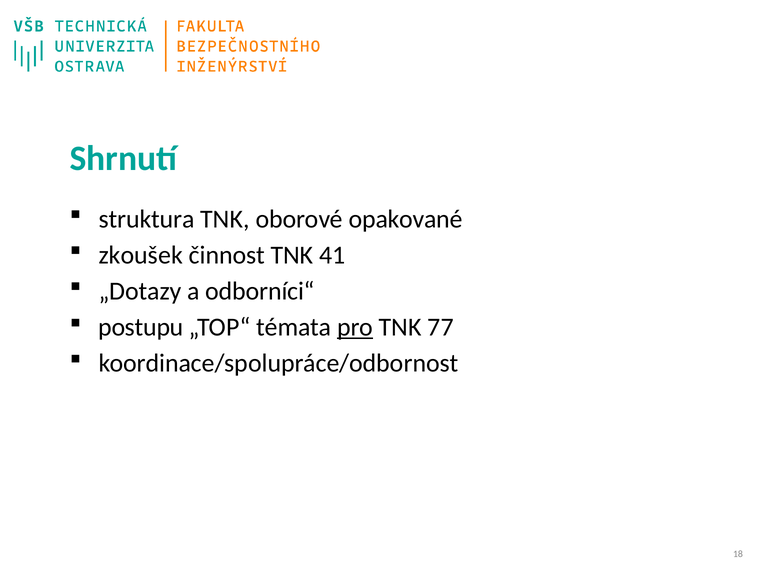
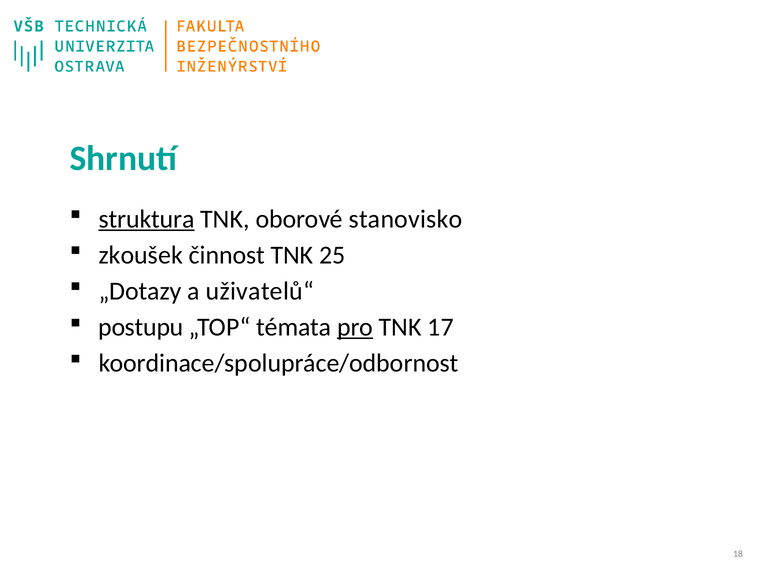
struktura underline: none -> present
opakované: opakované -> stanovisko
41: 41 -> 25
odborníci“: odborníci“ -> uživatelů“
77: 77 -> 17
